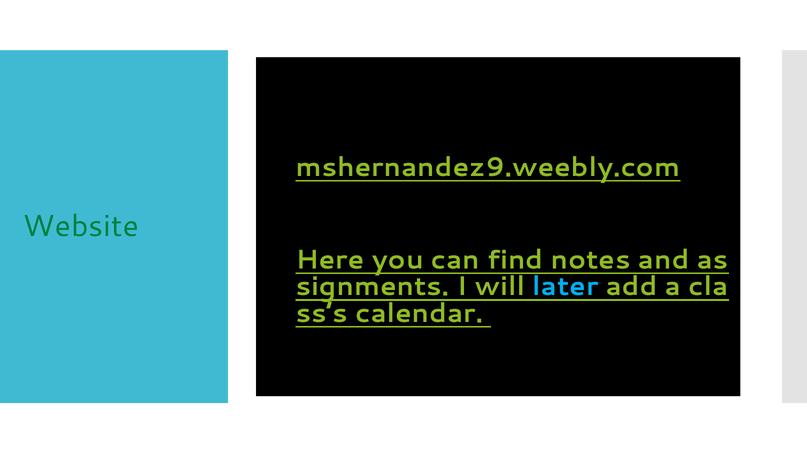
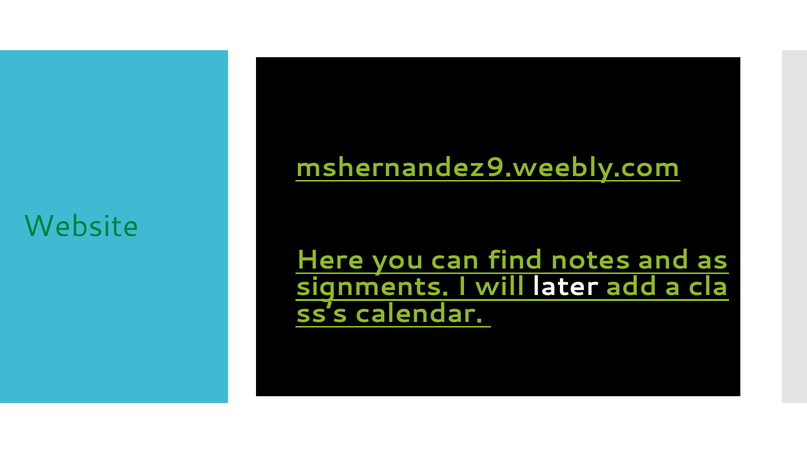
later colour: light blue -> white
